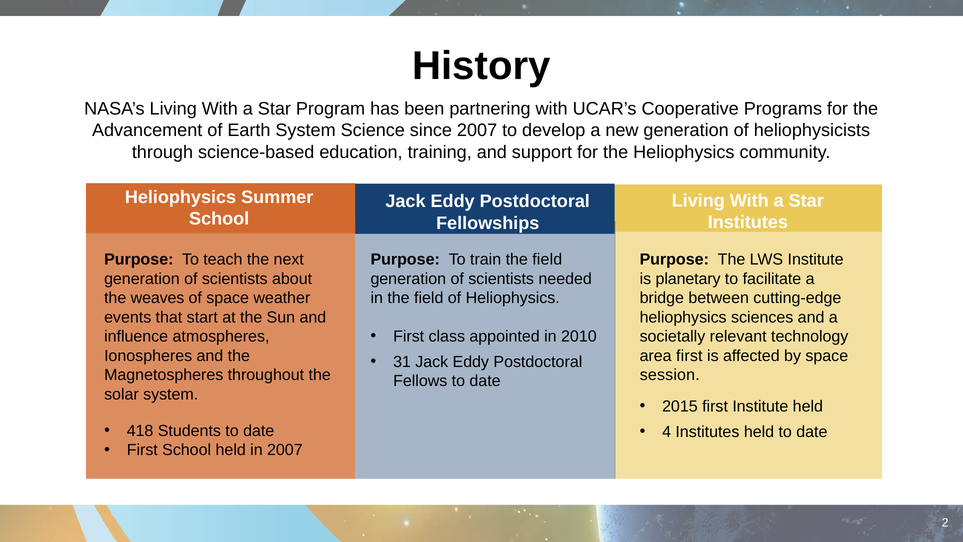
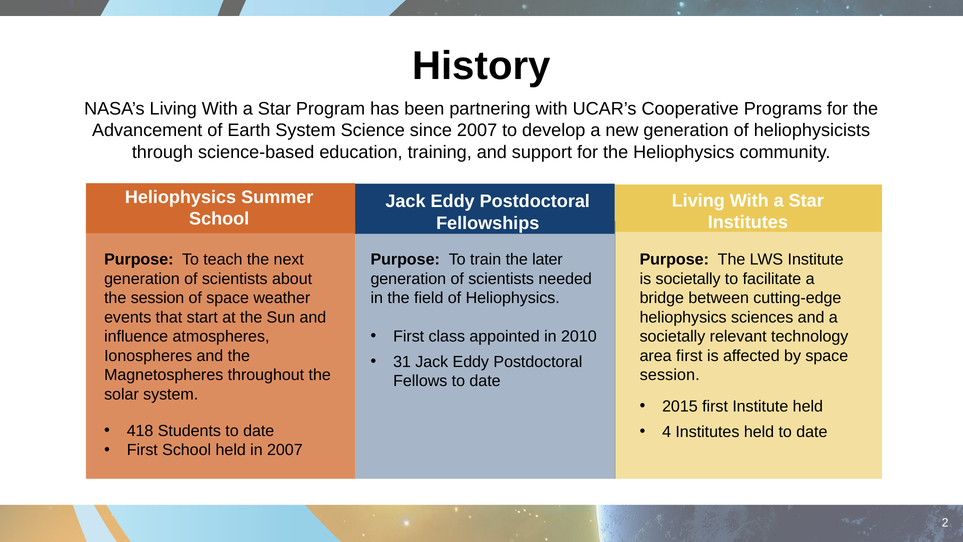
train the field: field -> later
is planetary: planetary -> societally
the weaves: weaves -> session
